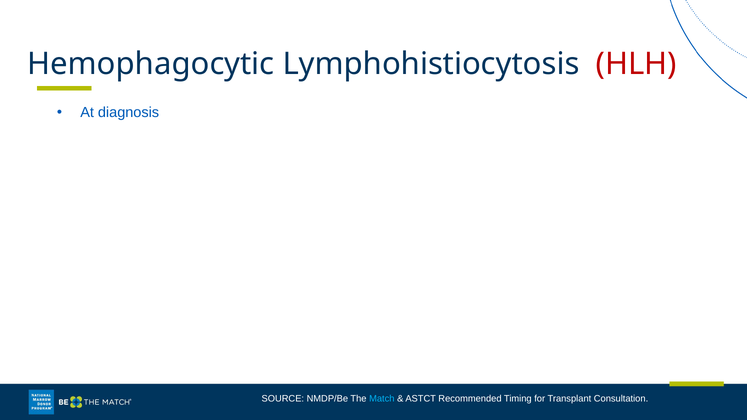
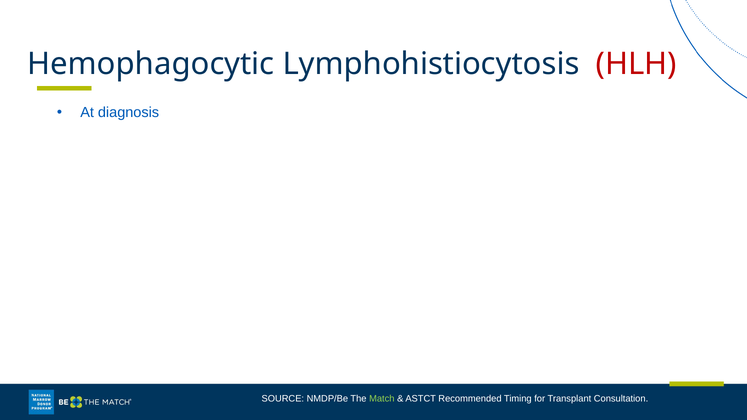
Match colour: light blue -> light green
